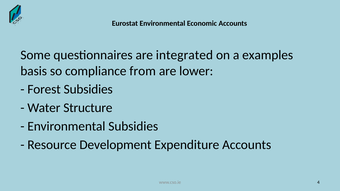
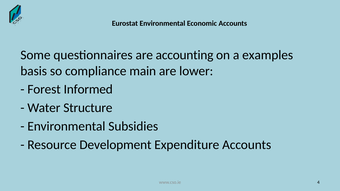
integrated: integrated -> accounting
from: from -> main
Forest Subsidies: Subsidies -> Informed
